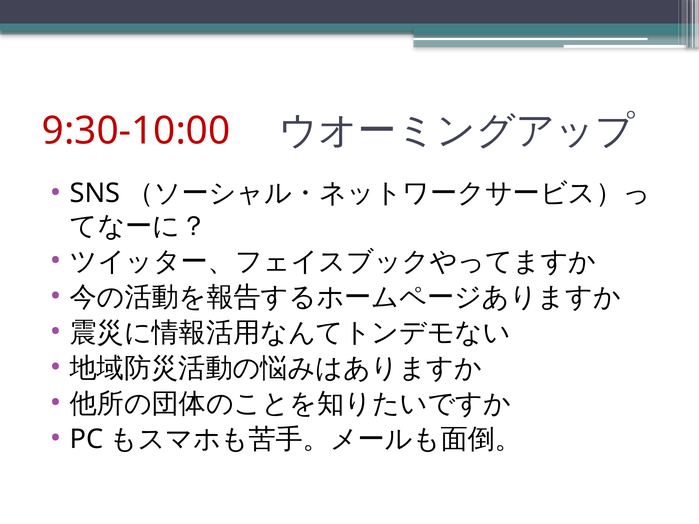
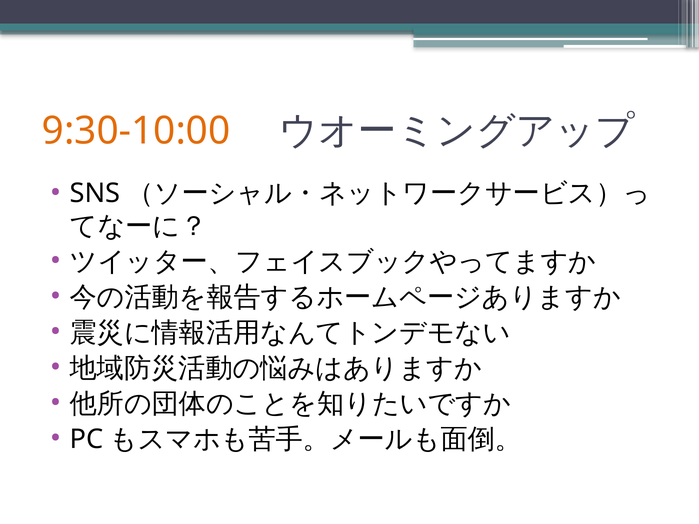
9:30-10:00 colour: red -> orange
